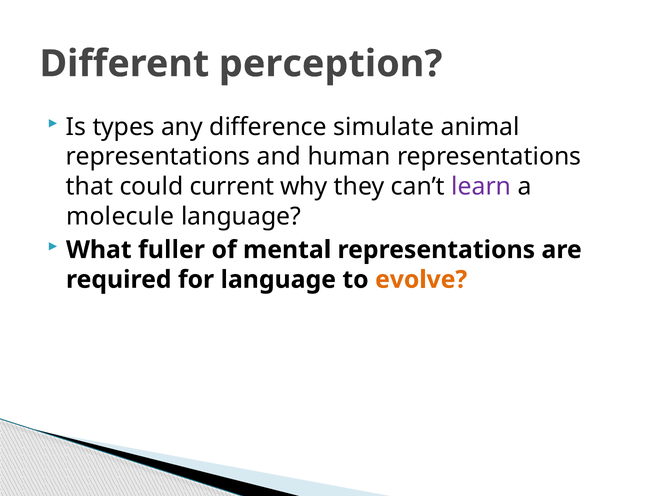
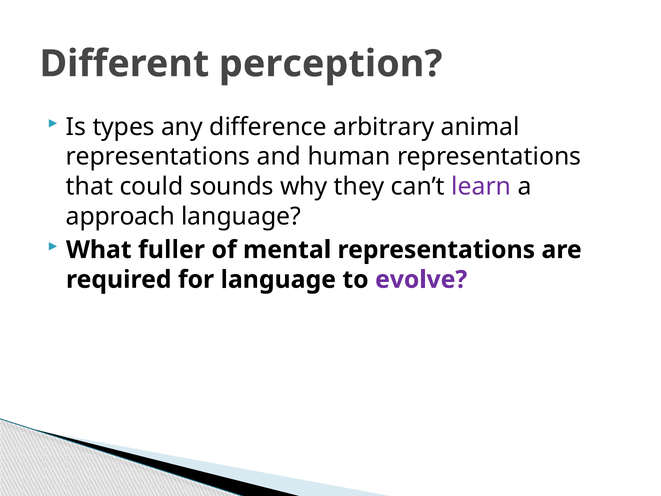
simulate: simulate -> arbitrary
current: current -> sounds
molecule: molecule -> approach
evolve colour: orange -> purple
